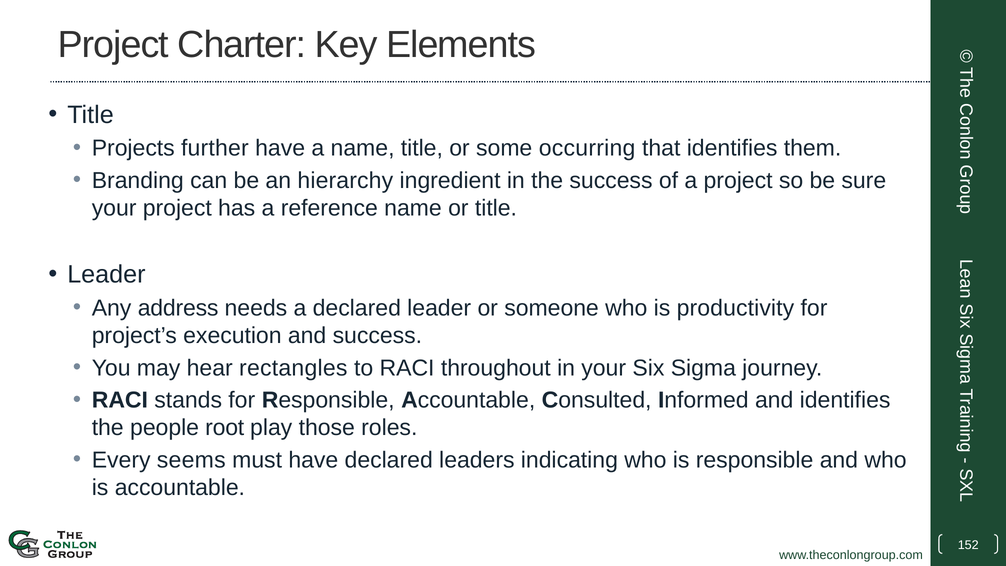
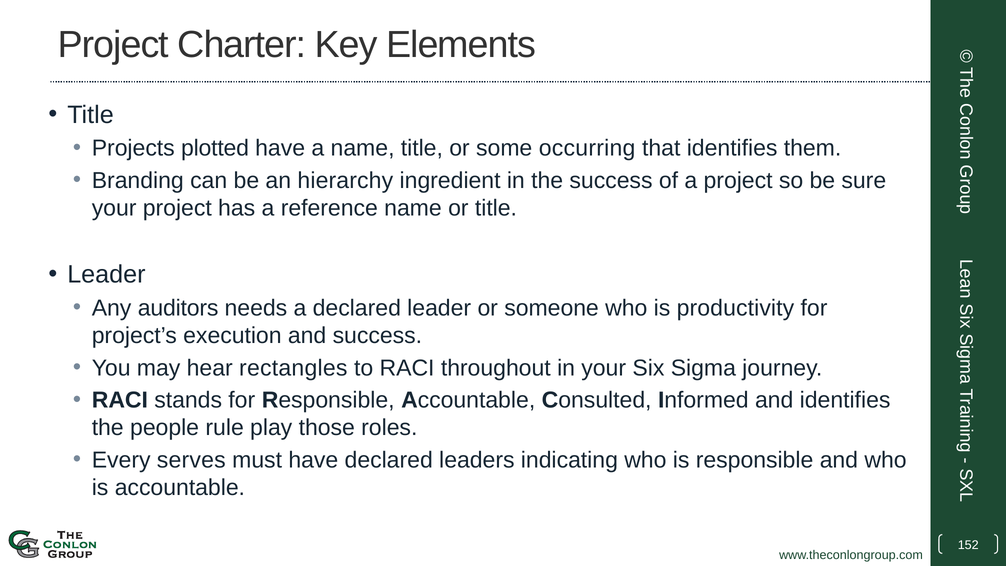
further: further -> plotted
address: address -> auditors
root: root -> rule
seems: seems -> serves
